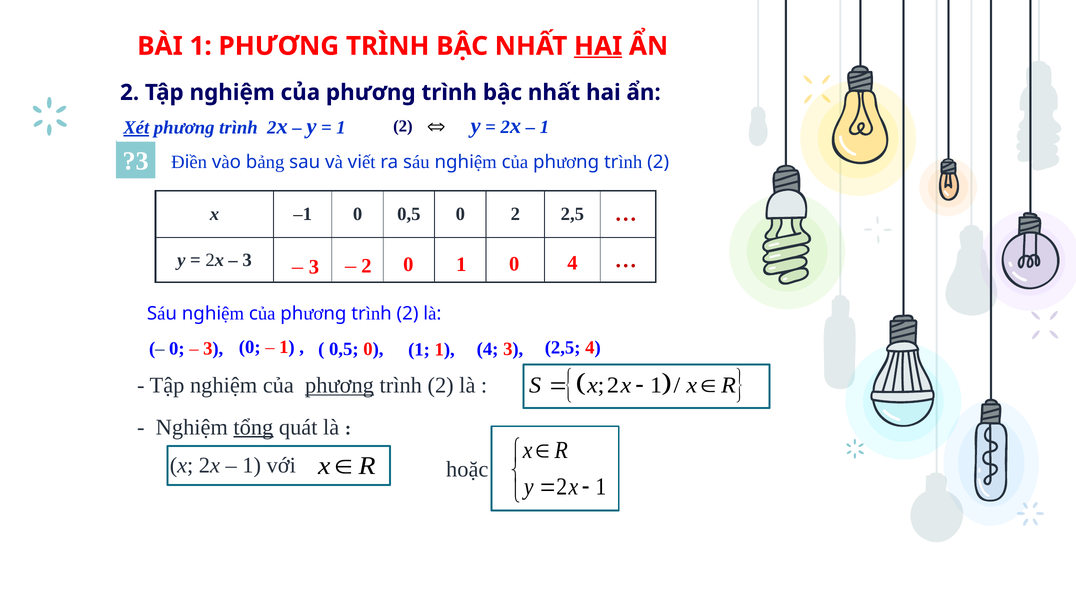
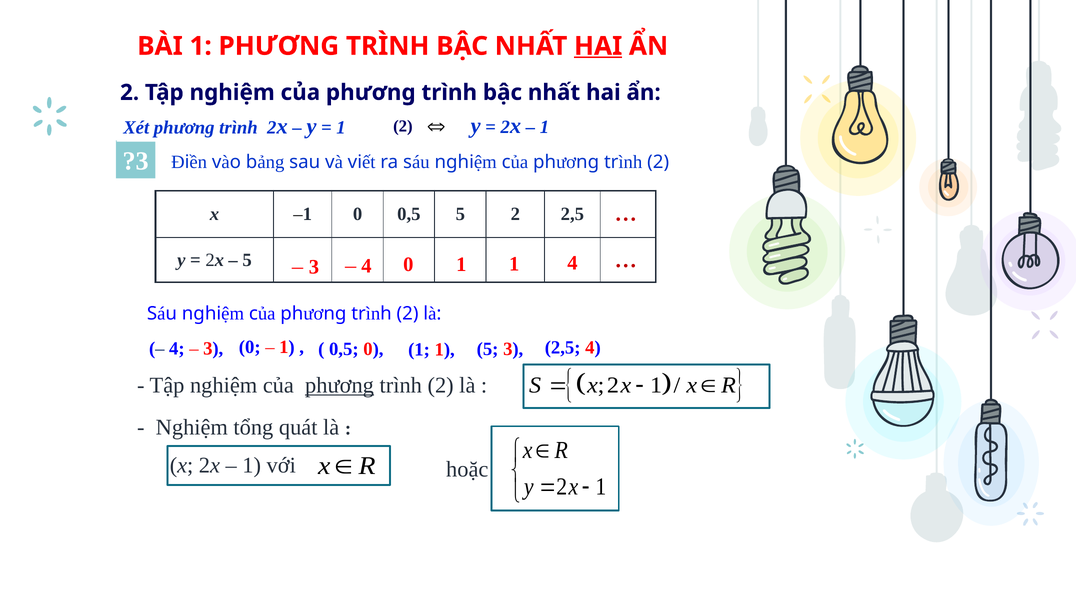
Xét underline: present -> none
0 0,5 0: 0 -> 5
3 at (247, 260): 3 -> 5
2 at (366, 266): 2 -> 4
0 at (514, 264): 0 -> 1
0 at (177, 349): 0 -> 4
1 4: 4 -> 5
tổng underline: present -> none
